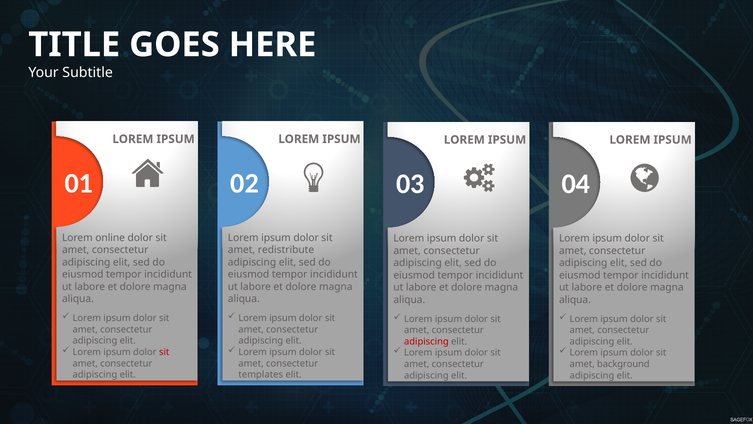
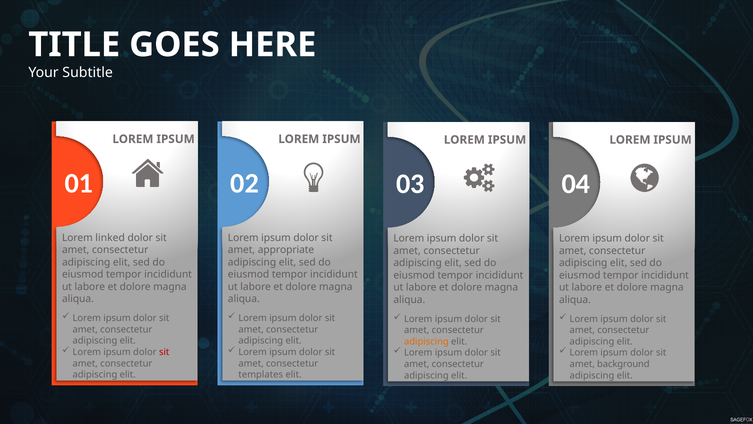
online: online -> linked
redistribute: redistribute -> appropriate
adipiscing at (426, 341) colour: red -> orange
